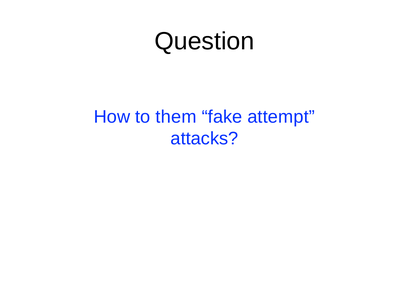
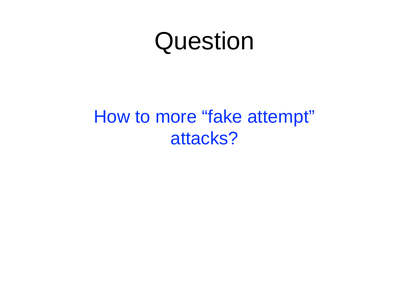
them: them -> more
